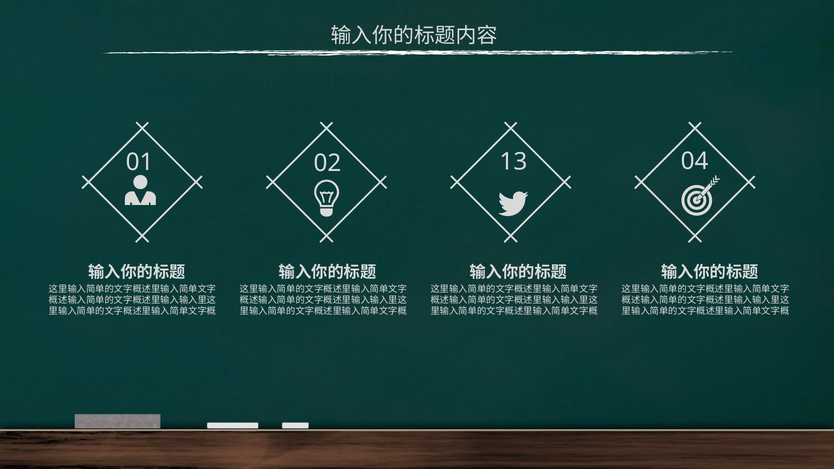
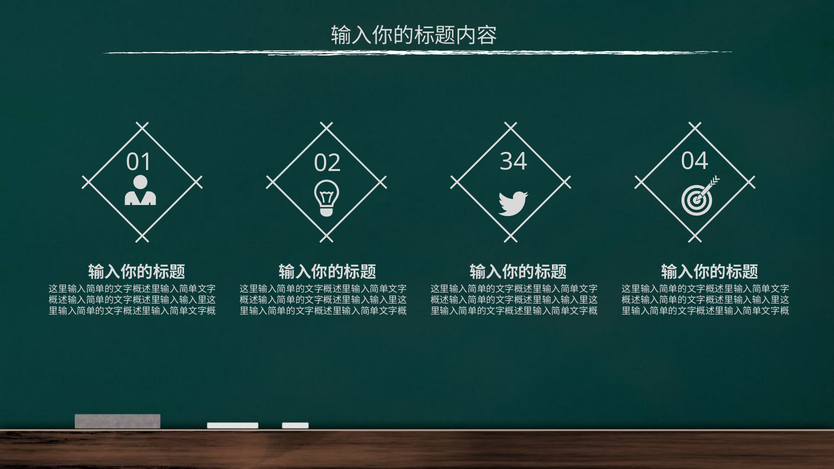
13: 13 -> 34
